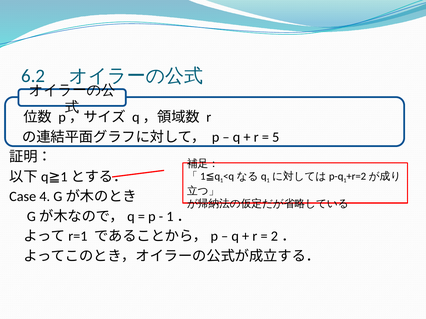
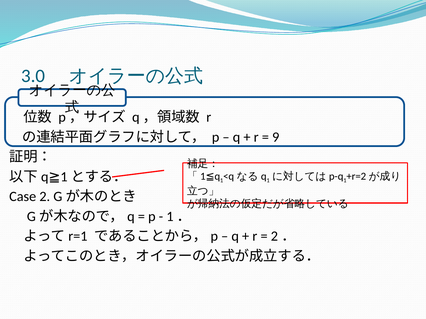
6.2: 6.2 -> 3.0
5: 5 -> 9
4: 4 -> 2
